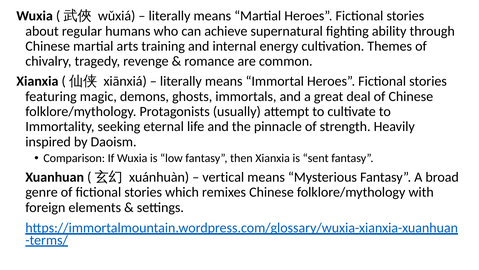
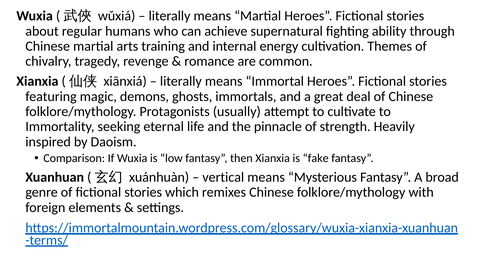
sent: sent -> fake
